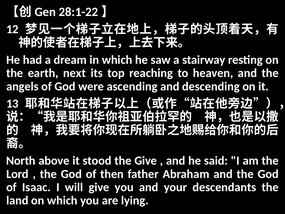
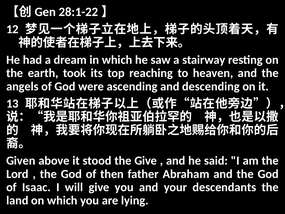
next: next -> took
North: North -> Given
